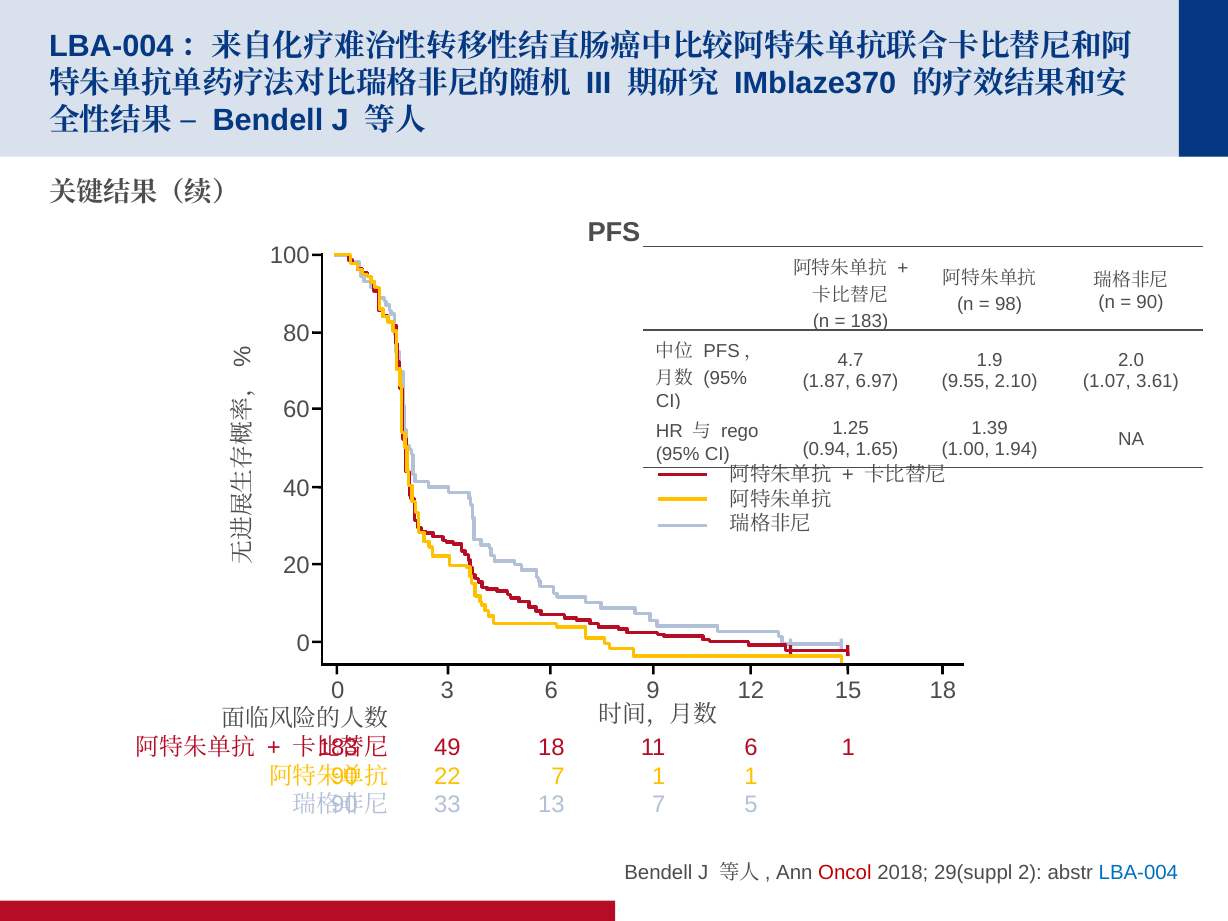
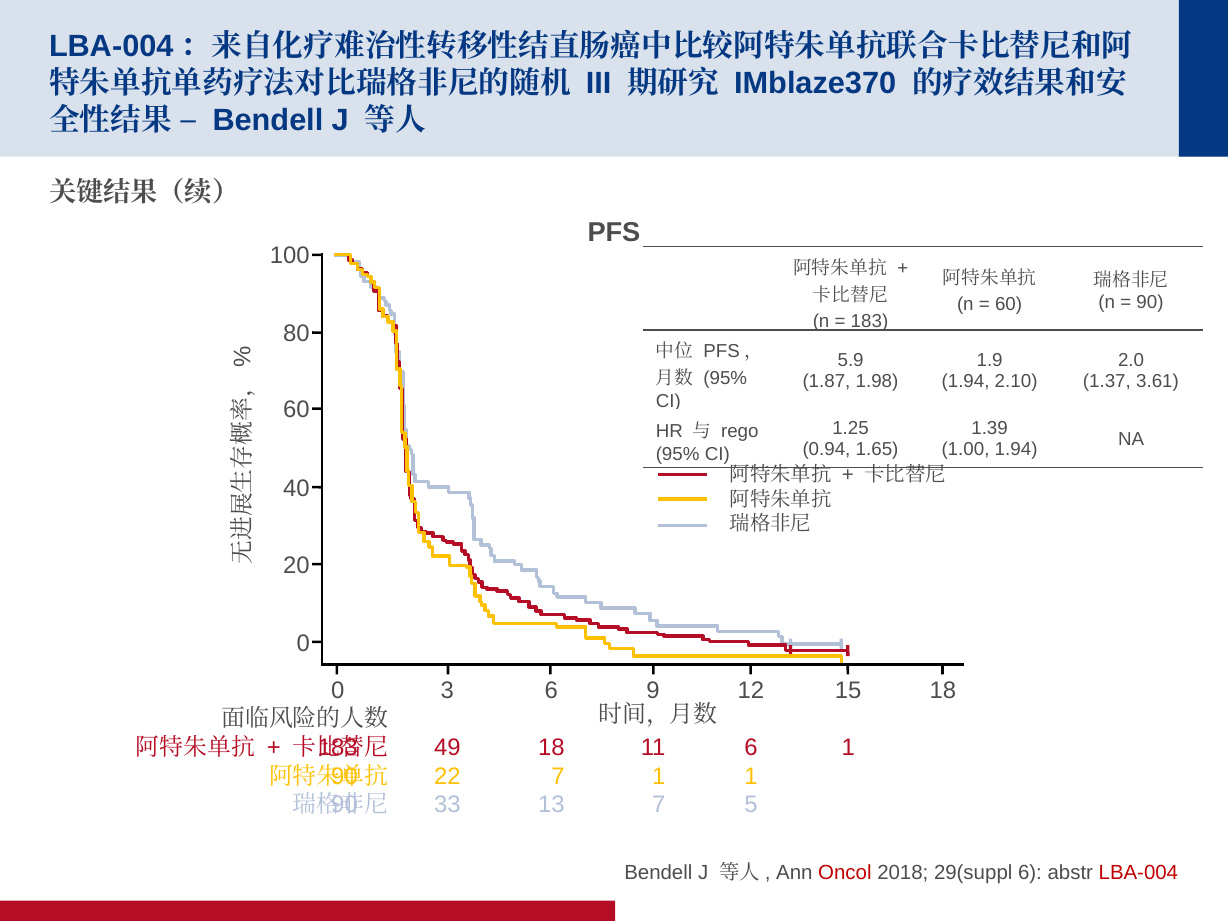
98 at (1009, 304): 98 -> 60
4.7: 4.7 -> 5.9
6.97: 6.97 -> 1.98
9.55 at (966, 381): 9.55 -> 1.94
1.07: 1.07 -> 1.37
29(suppl 2: 2 -> 6
LBA-004 colour: blue -> red
